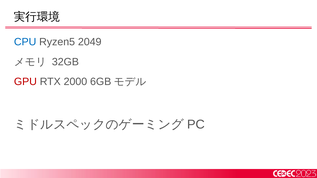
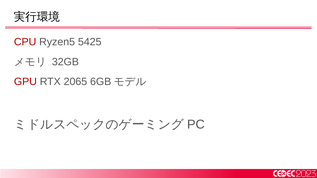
CPU colour: blue -> red
2049: 2049 -> 5425
2000: 2000 -> 2065
